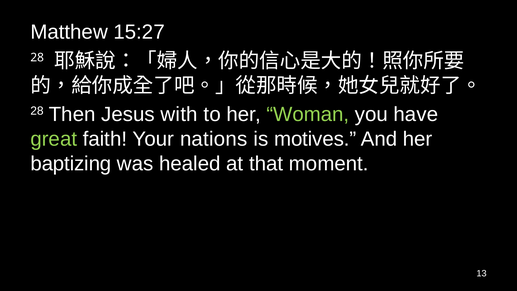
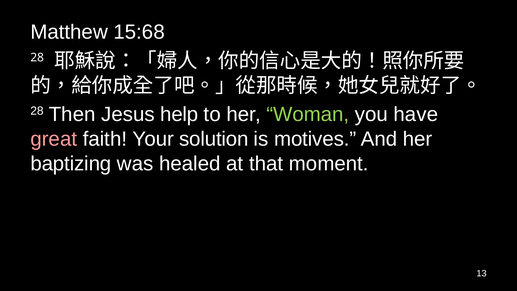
15:27: 15:27 -> 15:68
with: with -> help
great colour: light green -> pink
nations: nations -> solution
